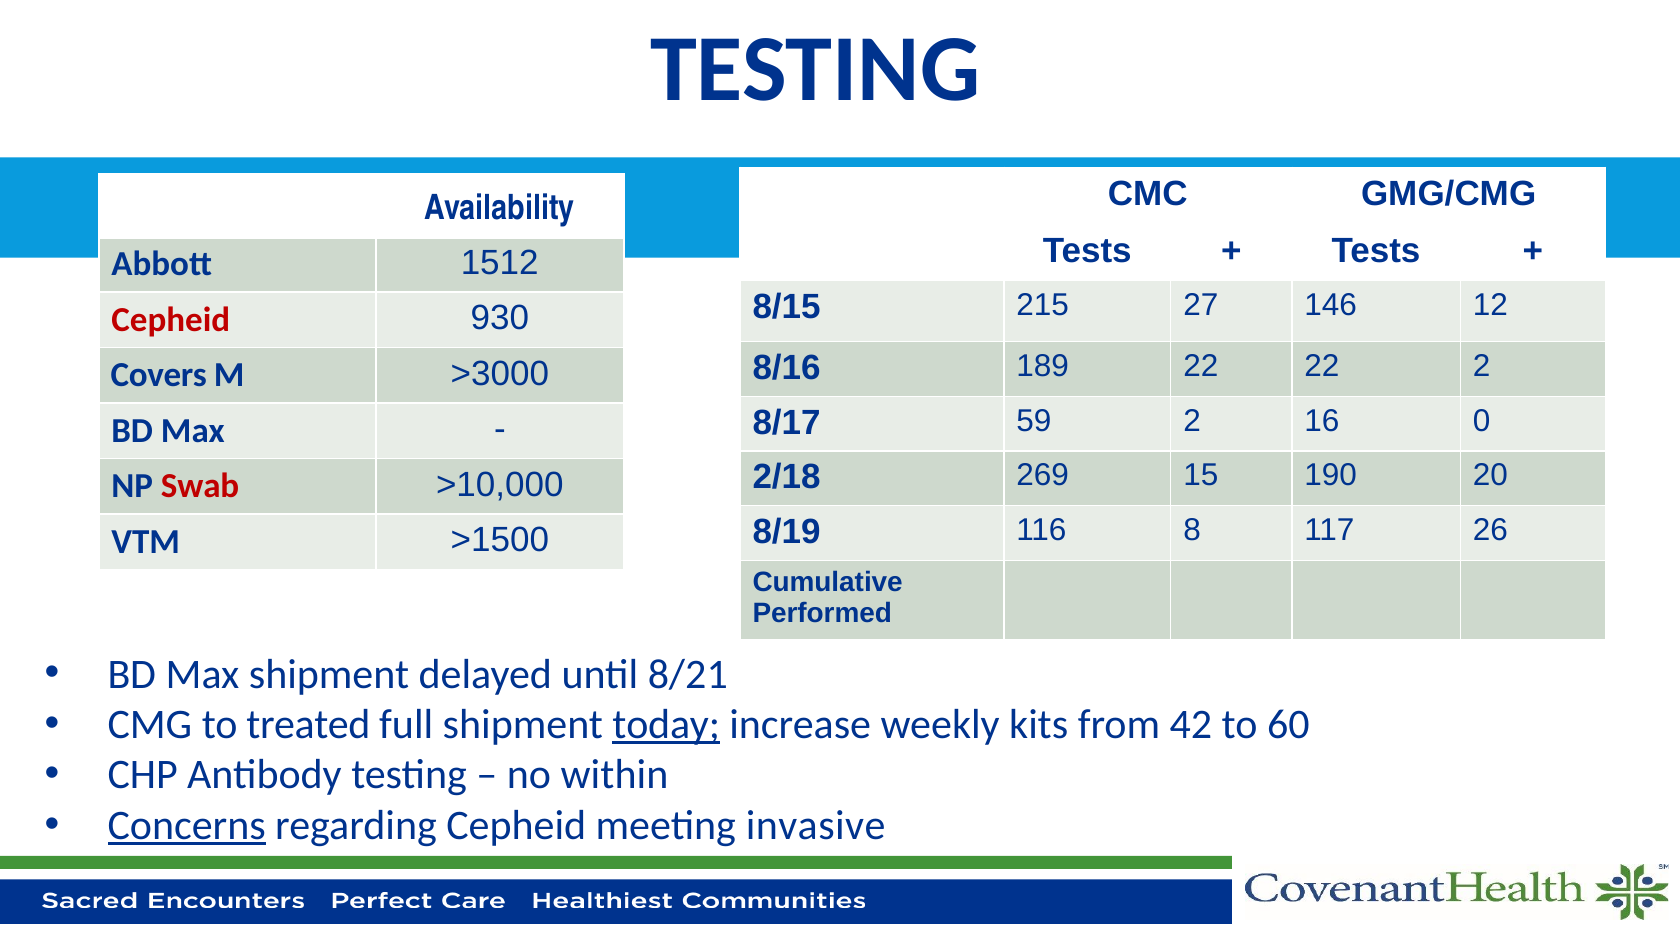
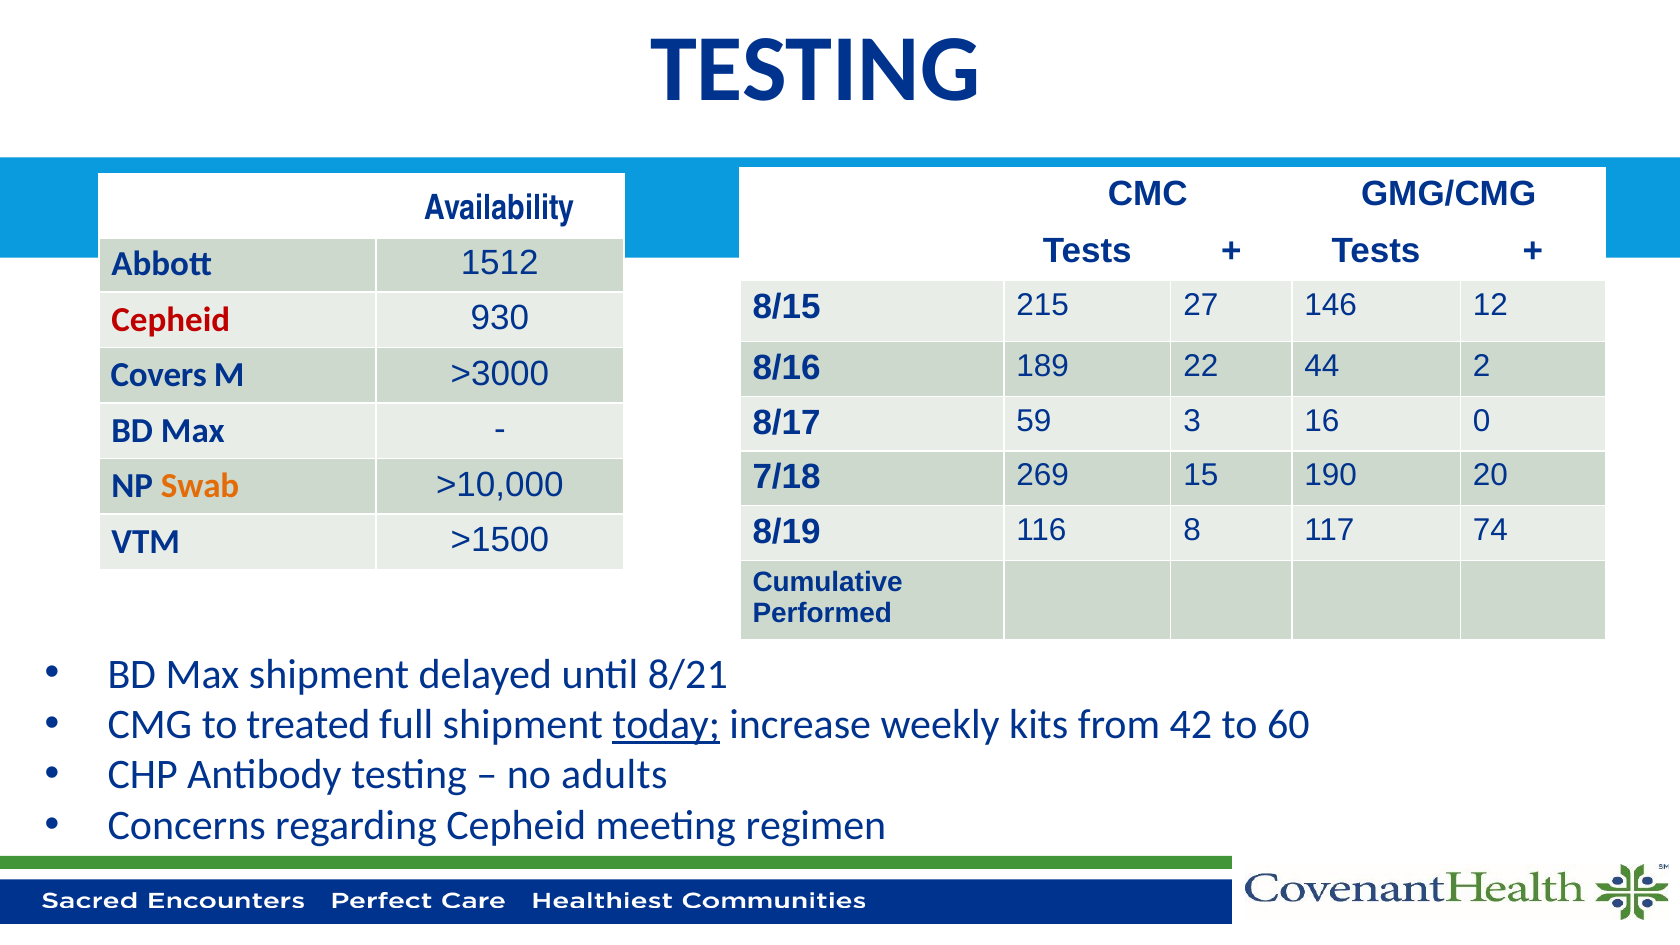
22 22: 22 -> 44
59 2: 2 -> 3
2/18: 2/18 -> 7/18
Swab colour: red -> orange
26: 26 -> 74
within: within -> adults
Concerns underline: present -> none
invasive: invasive -> regimen
